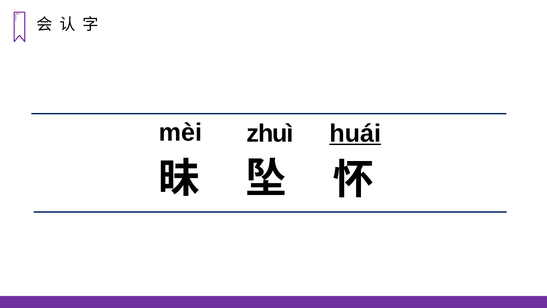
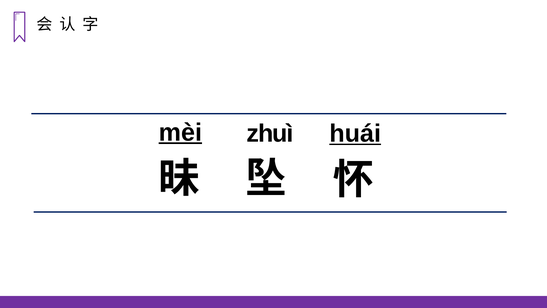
mèi underline: none -> present
